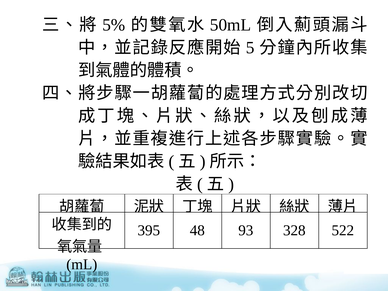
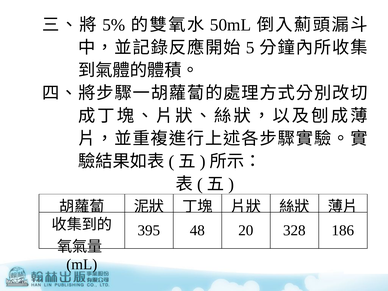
93: 93 -> 20
522: 522 -> 186
